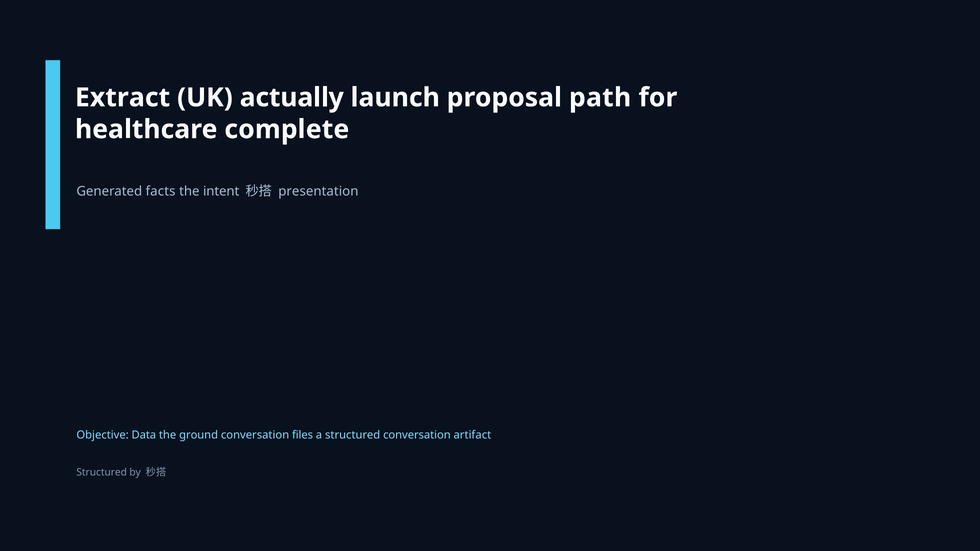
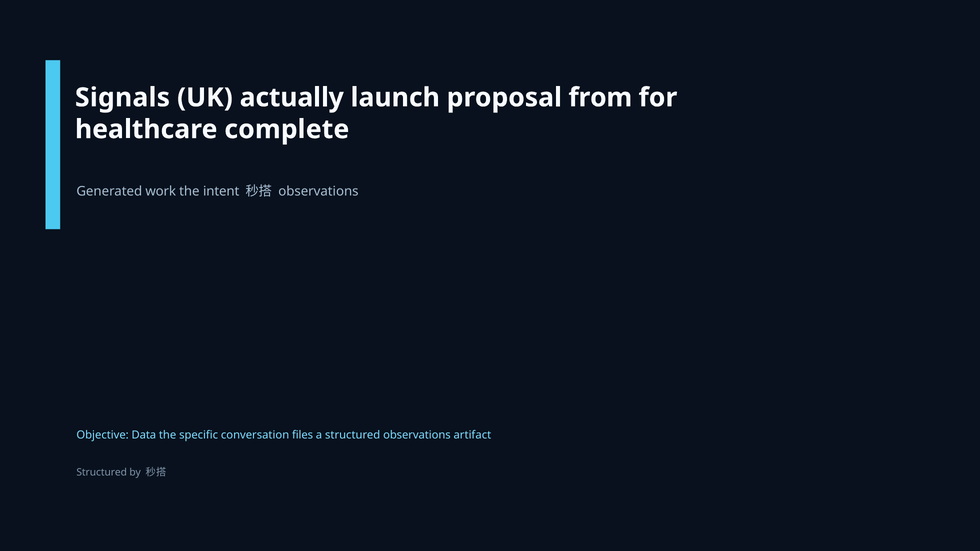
Extract: Extract -> Signals
path: path -> from
facts: facts -> work
presentation at (318, 191): presentation -> observations
ground: ground -> specific
structured conversation: conversation -> observations
